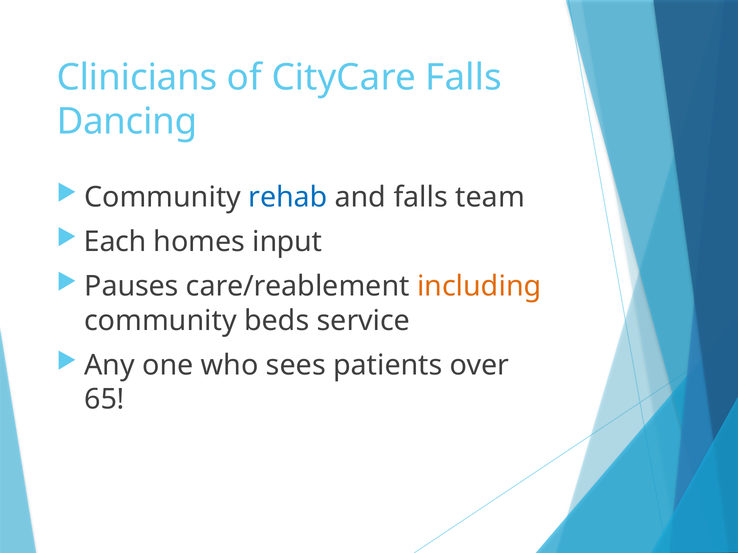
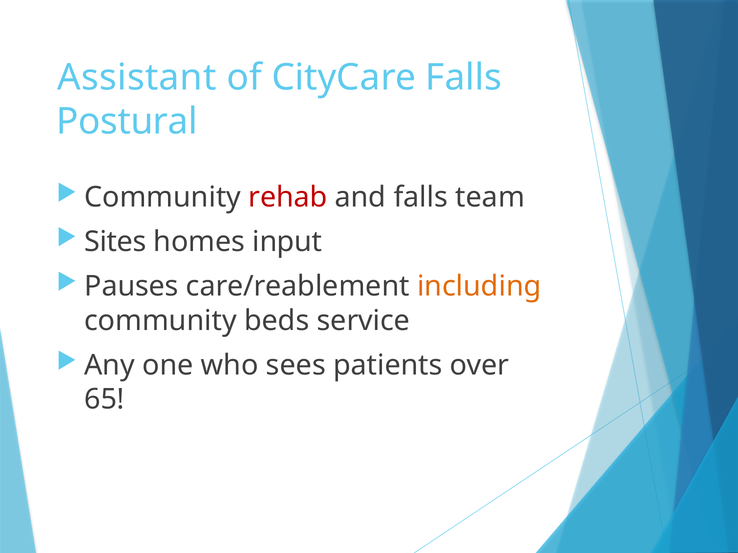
Clinicians: Clinicians -> Assistant
Dancing: Dancing -> Postural
rehab colour: blue -> red
Each: Each -> Sites
